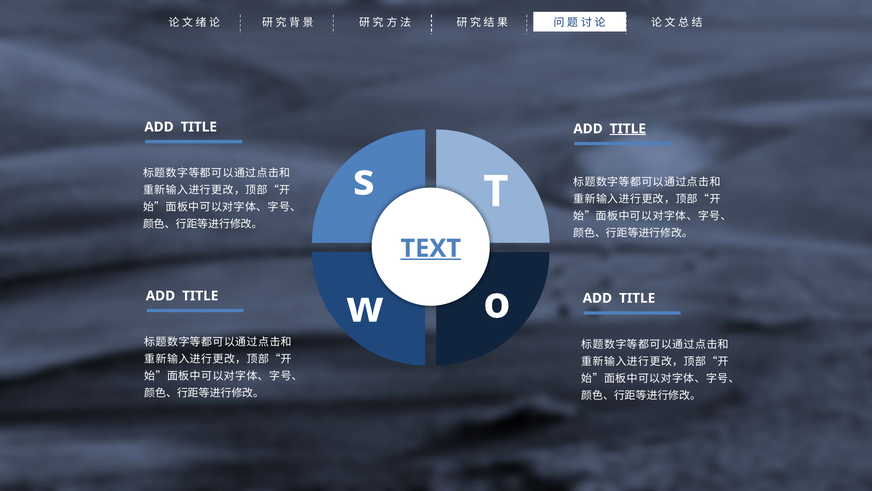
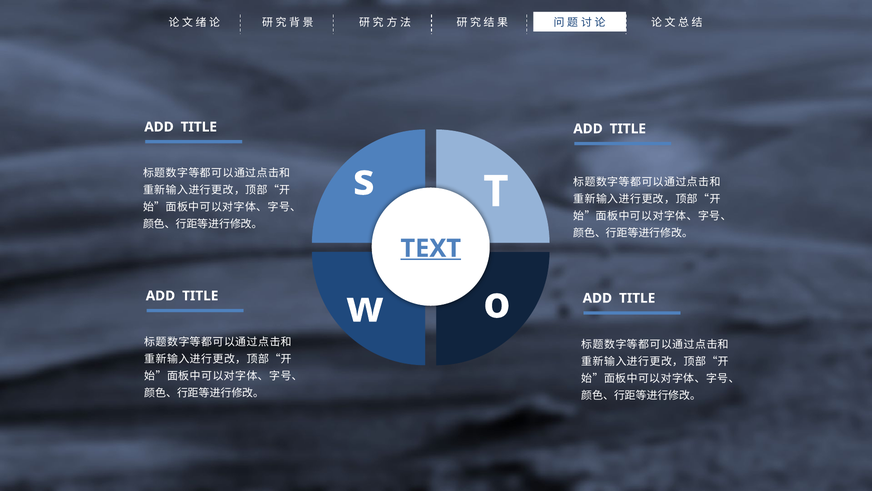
TITLE at (628, 129) underline: present -> none
